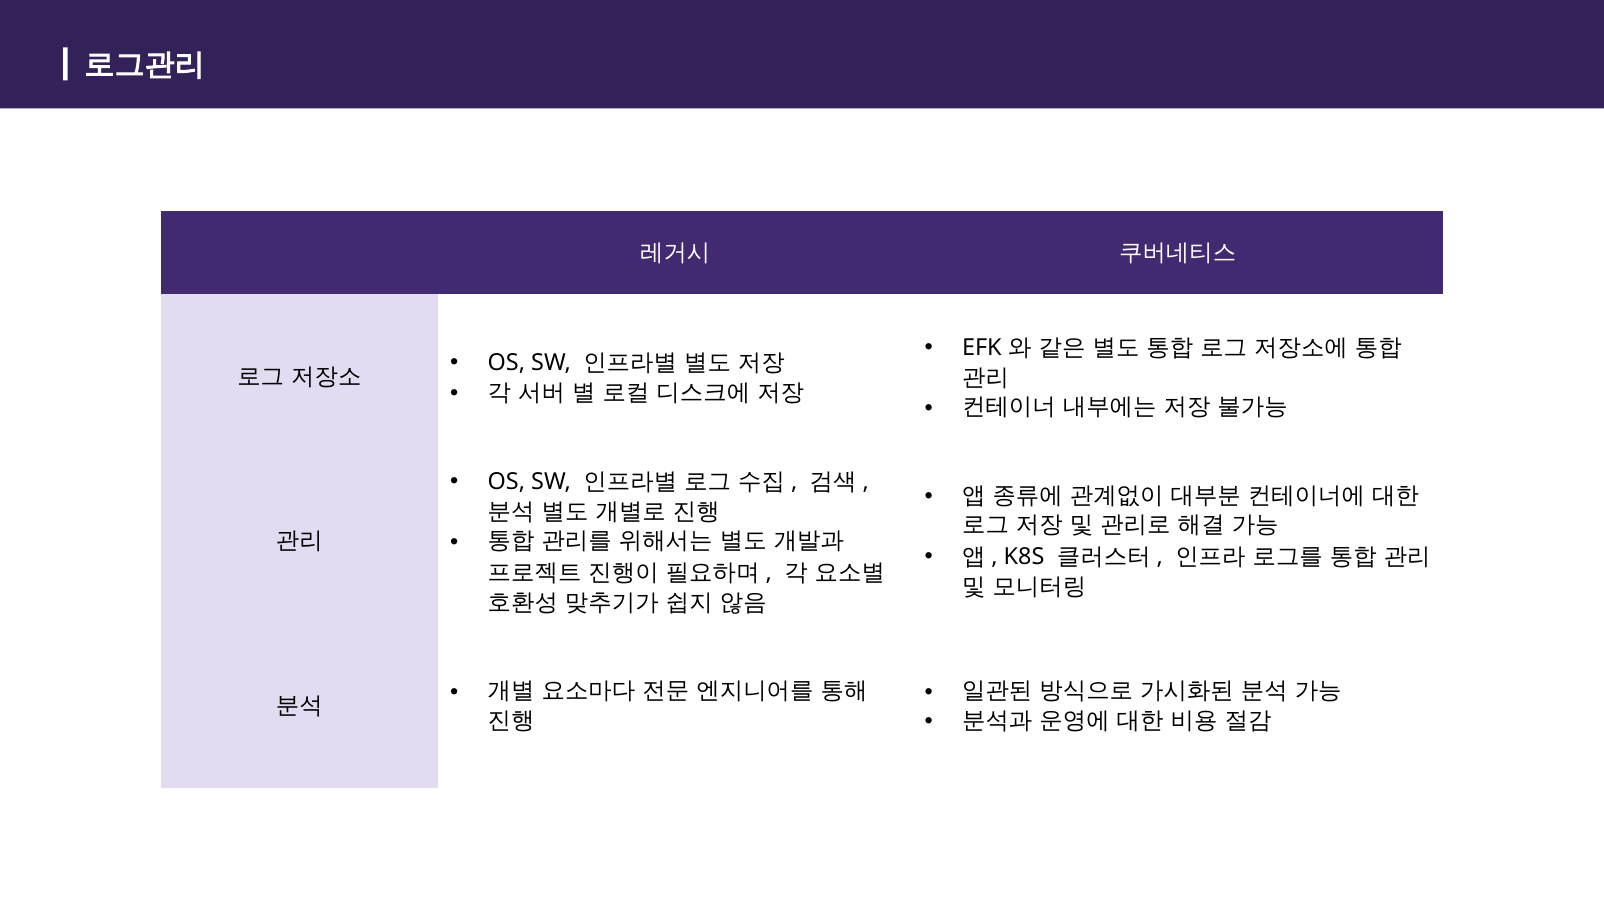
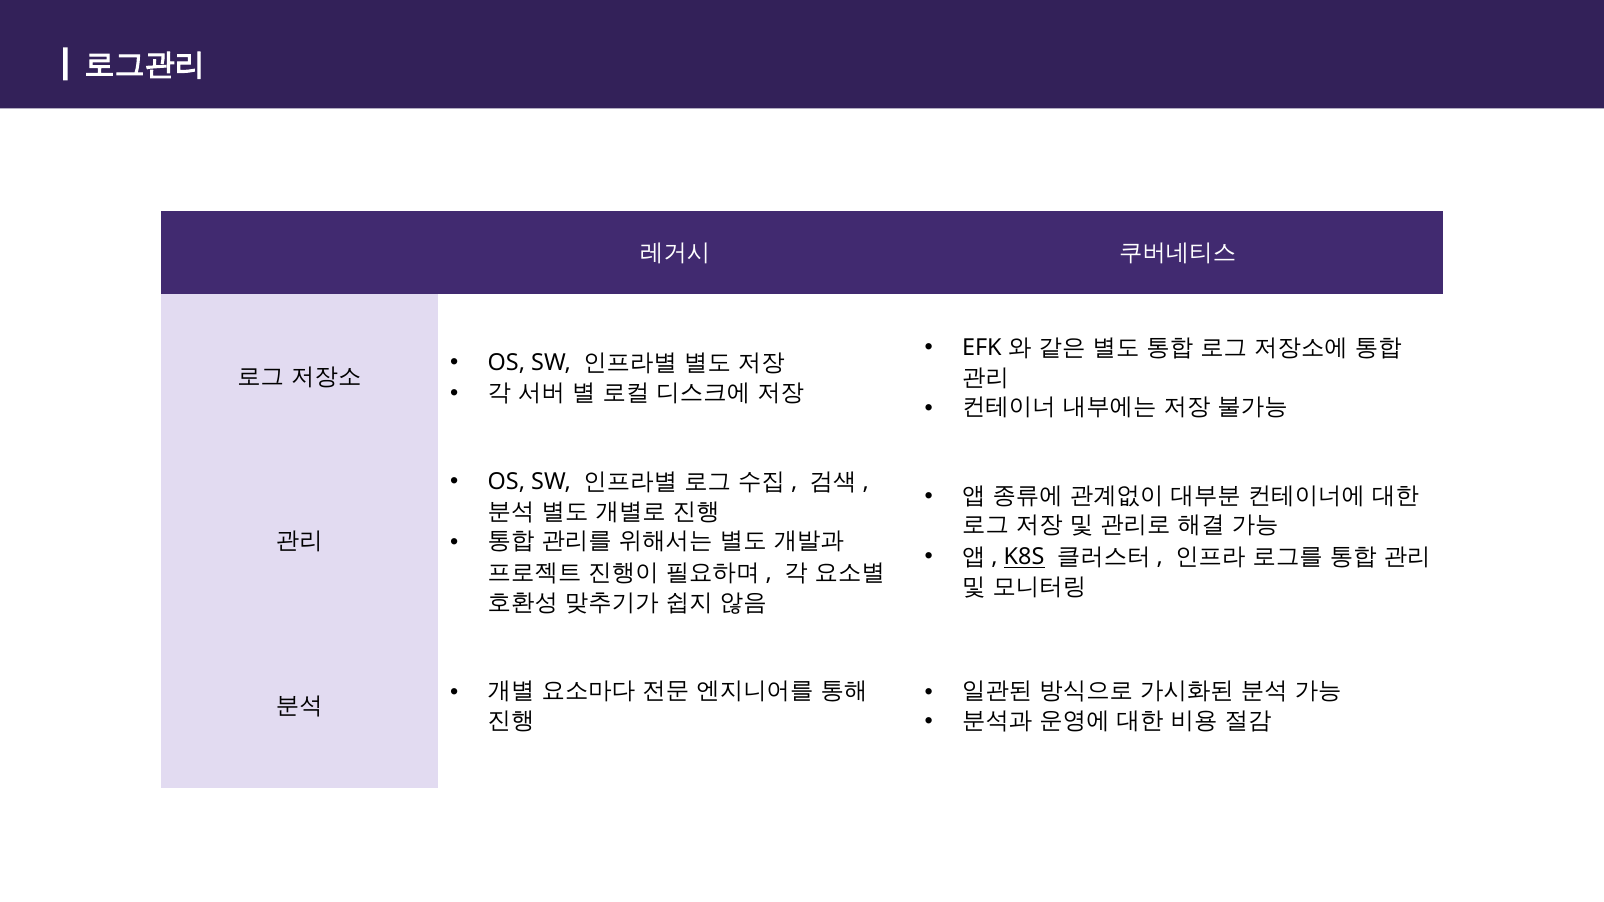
K8S underline: none -> present
